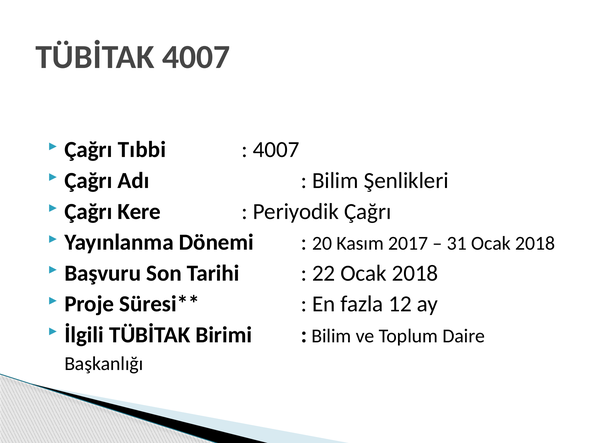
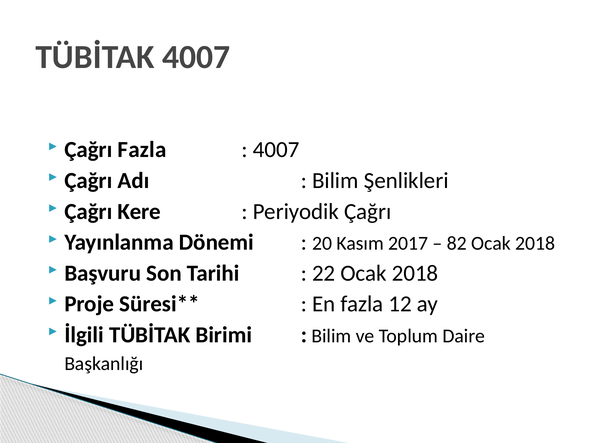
Çağrı Tıbbi: Tıbbi -> Fazla
31: 31 -> 82
